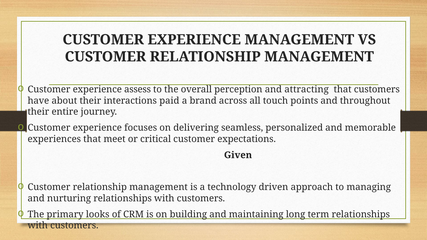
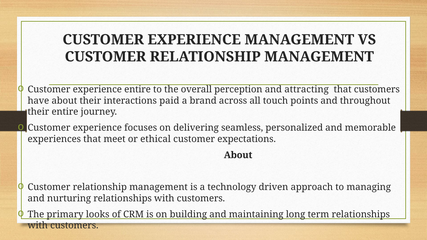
experience assess: assess -> entire
critical: critical -> ethical
Given at (238, 155): Given -> About
